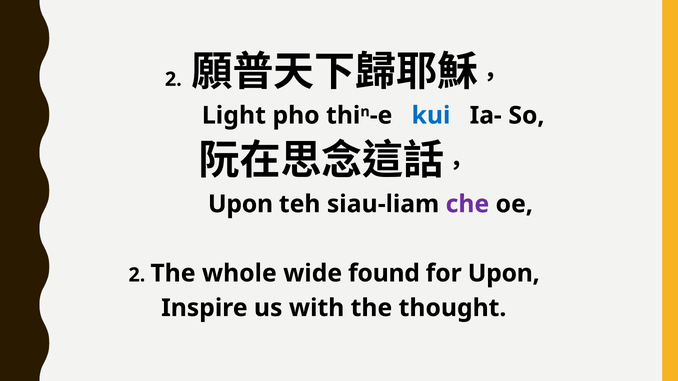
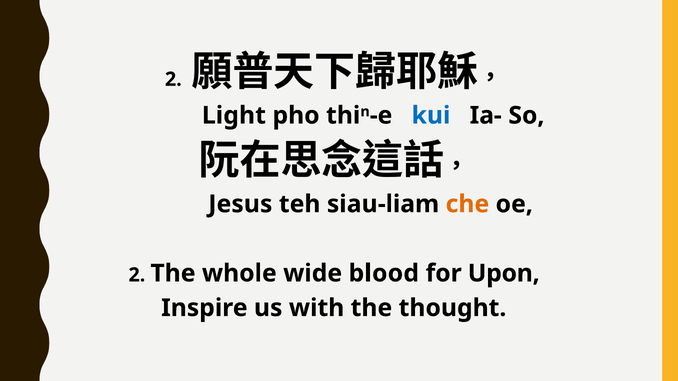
Upon at (241, 204): Upon -> Jesus
che colour: purple -> orange
found: found -> blood
